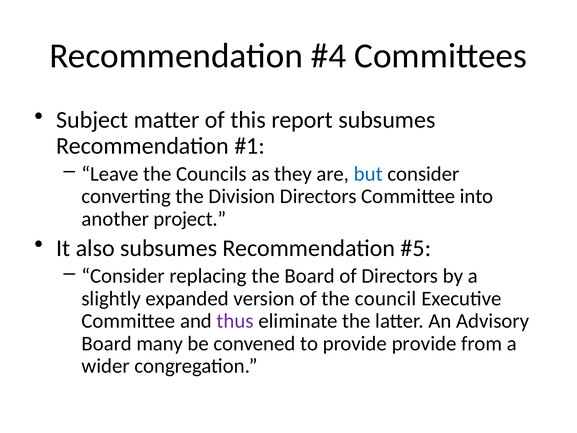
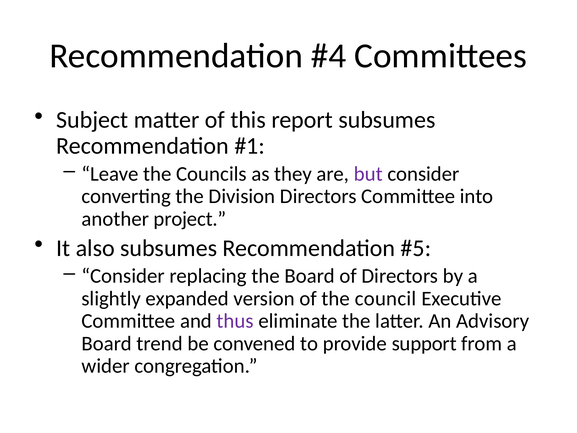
but colour: blue -> purple
many: many -> trend
provide provide: provide -> support
